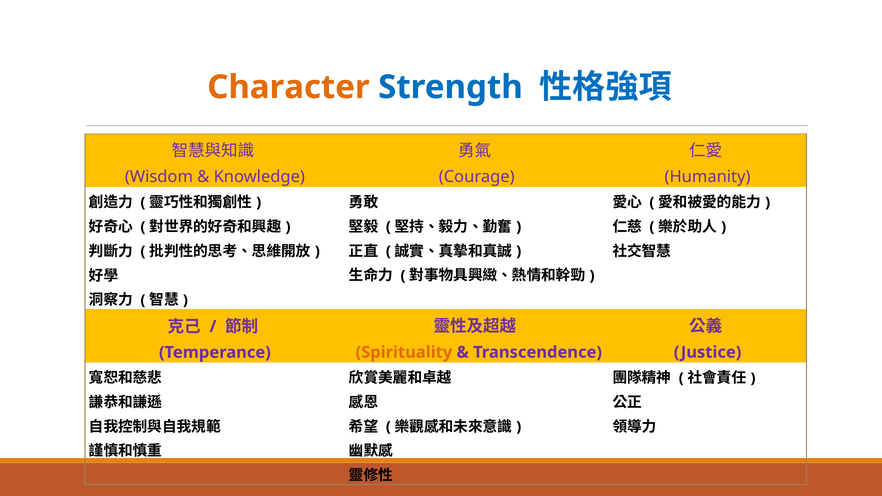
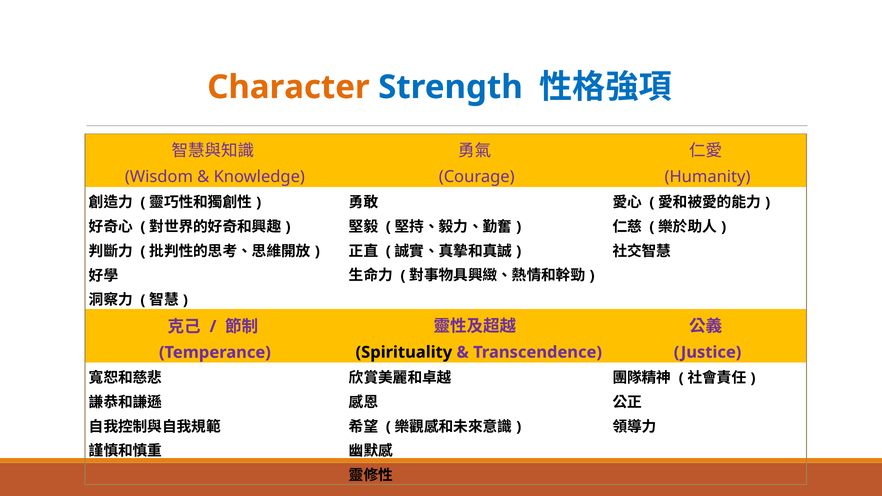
Spirituality colour: orange -> black
